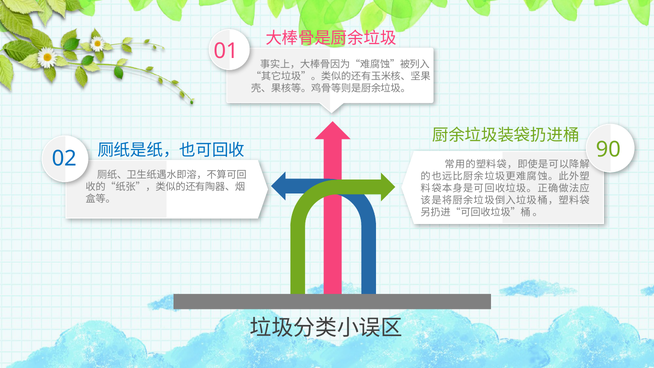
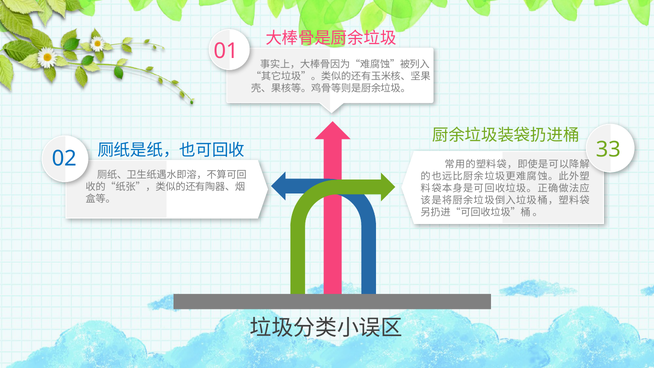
90: 90 -> 33
